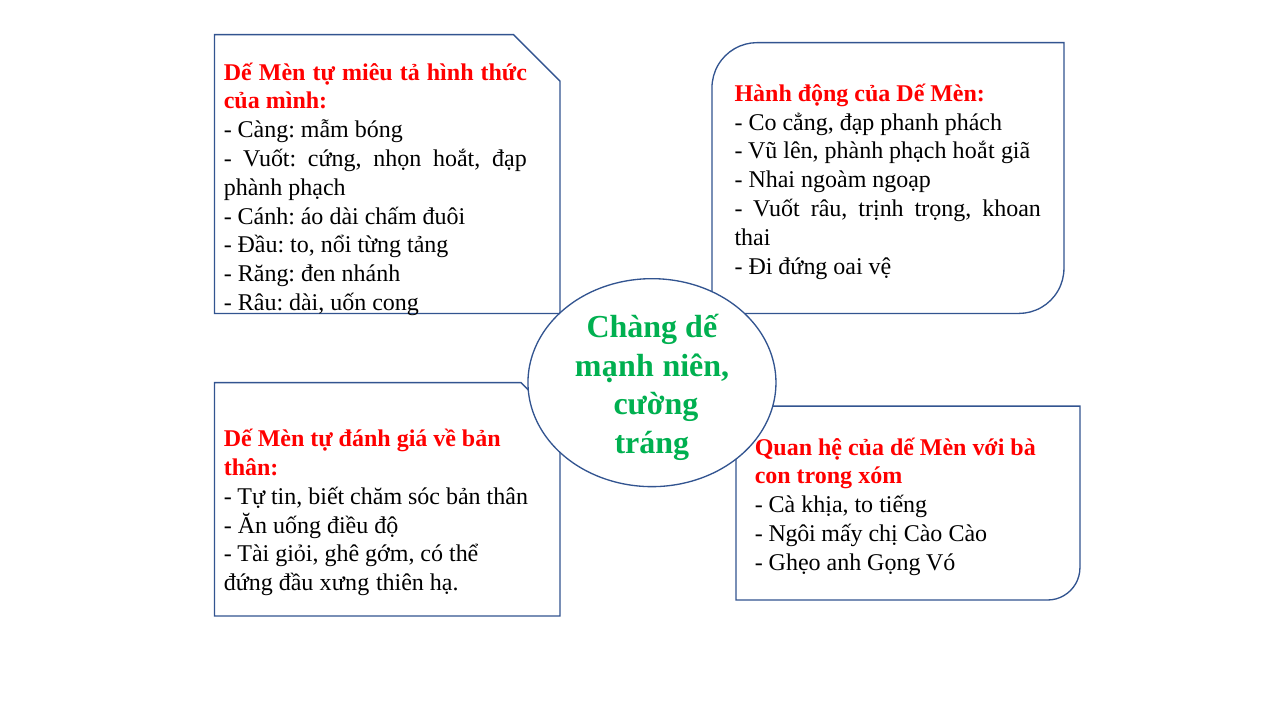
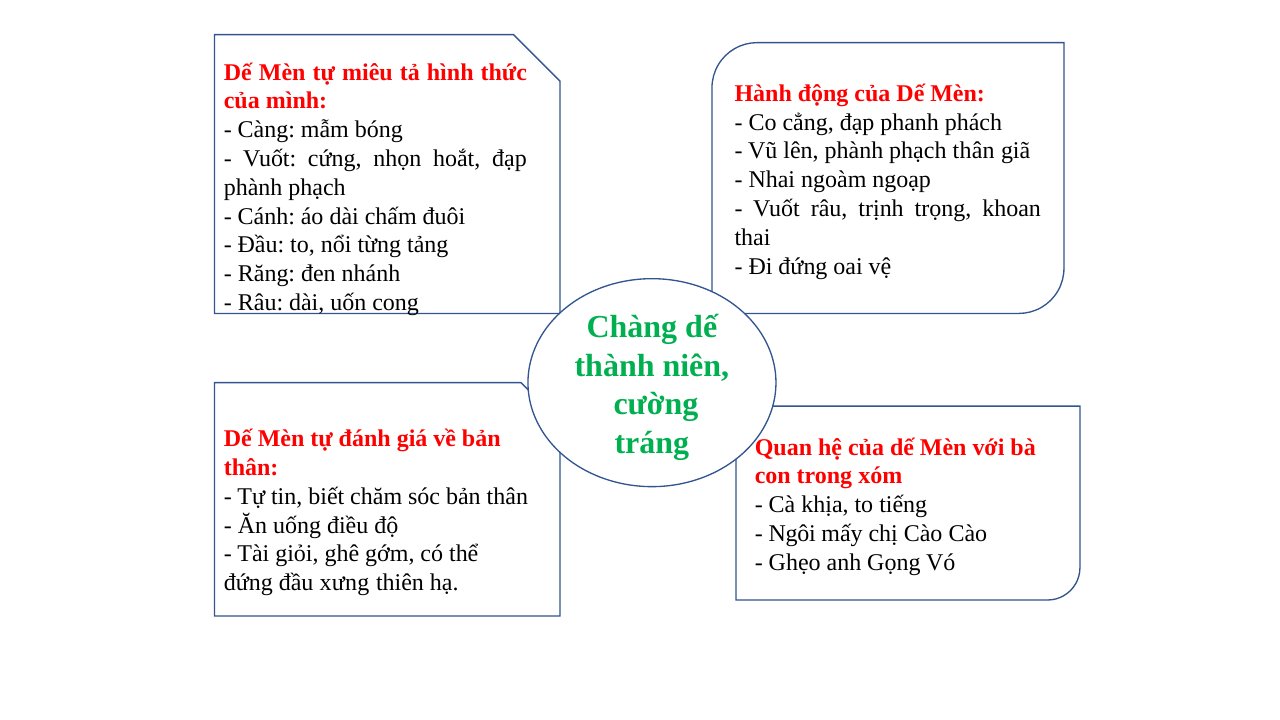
phạch hoắt: hoắt -> thân
mạnh: mạnh -> thành
